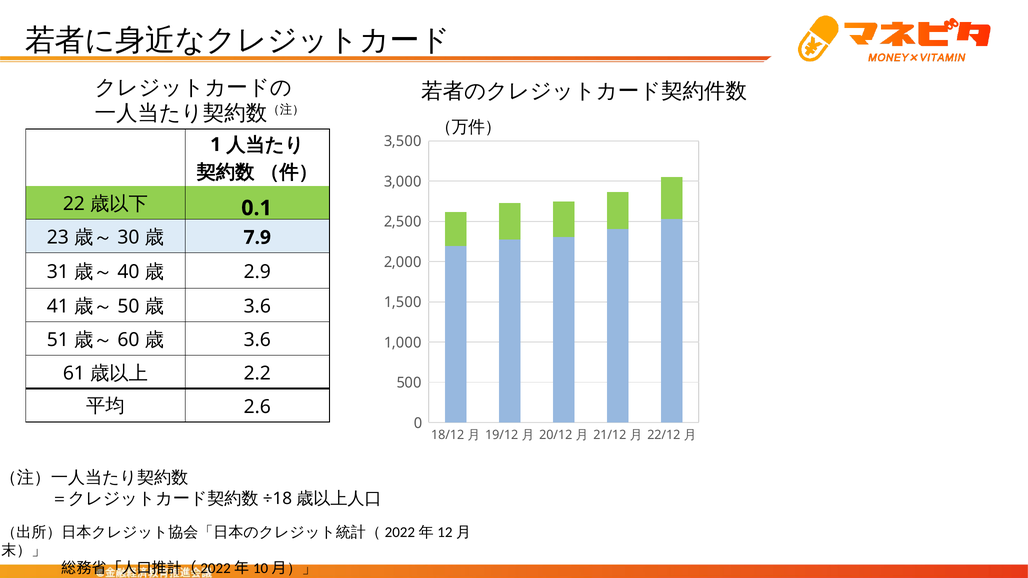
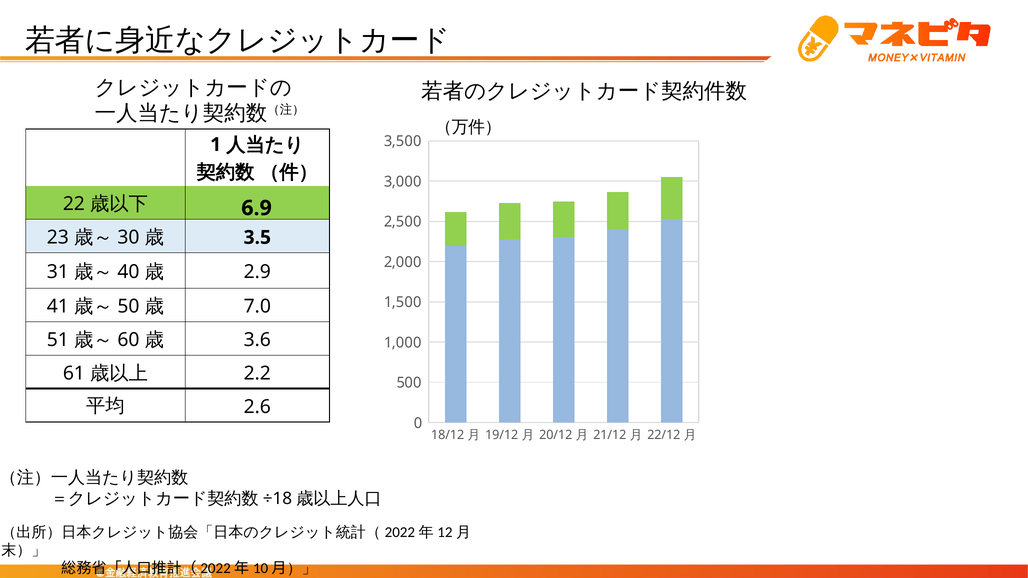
0.1: 0.1 -> 6.9
7.9: 7.9 -> 3.5
3.6 at (257, 306): 3.6 -> 7.0
